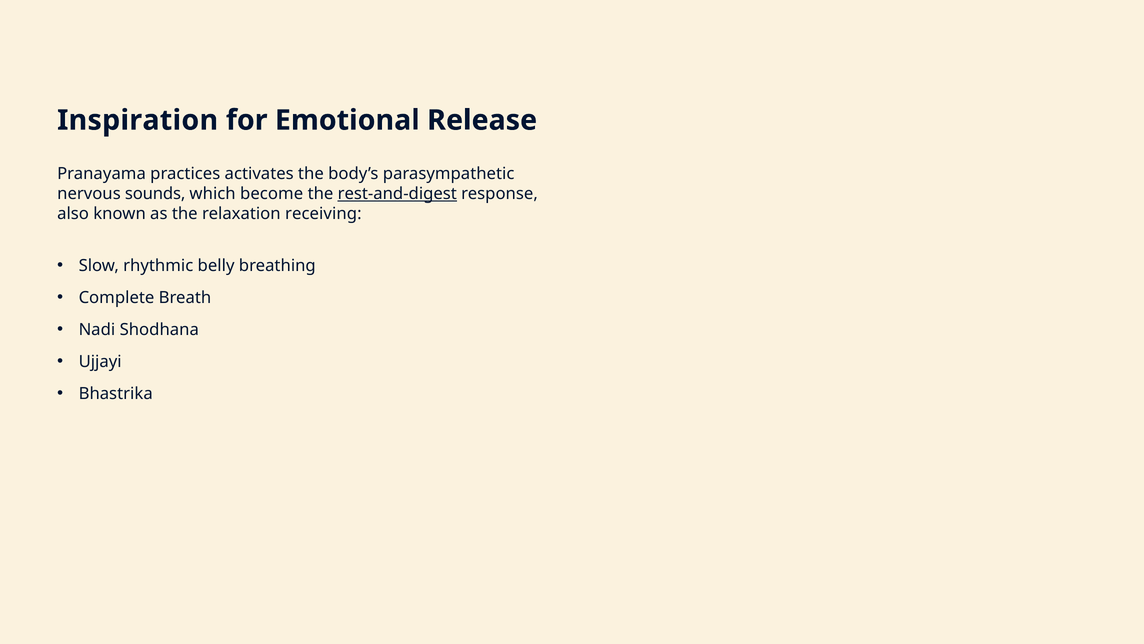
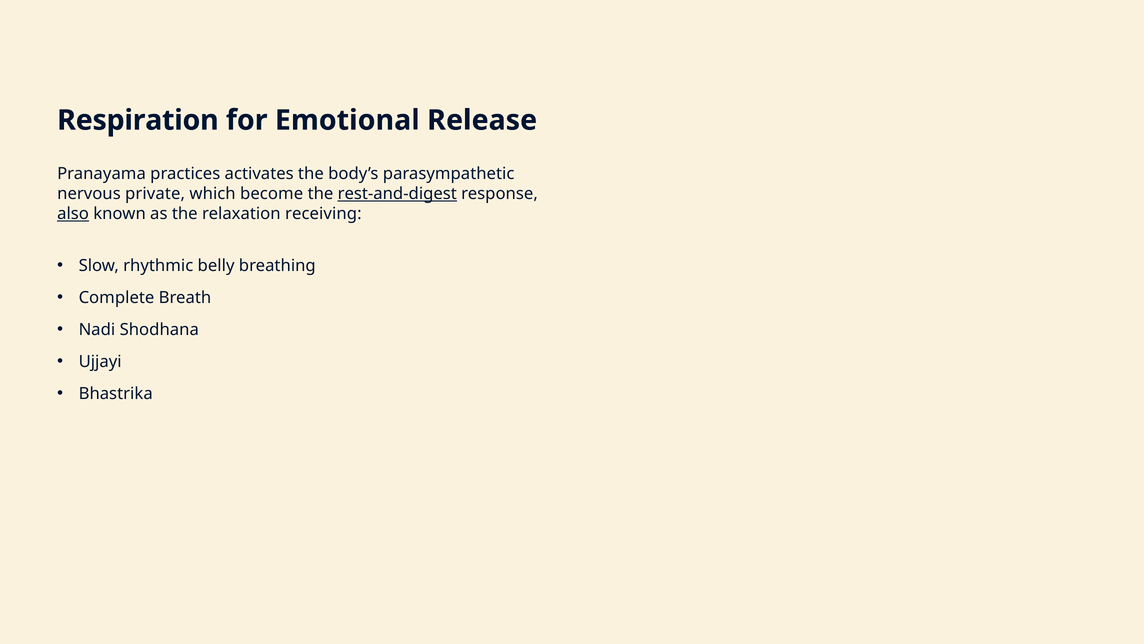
Inspiration: Inspiration -> Respiration
sounds: sounds -> private
also underline: none -> present
